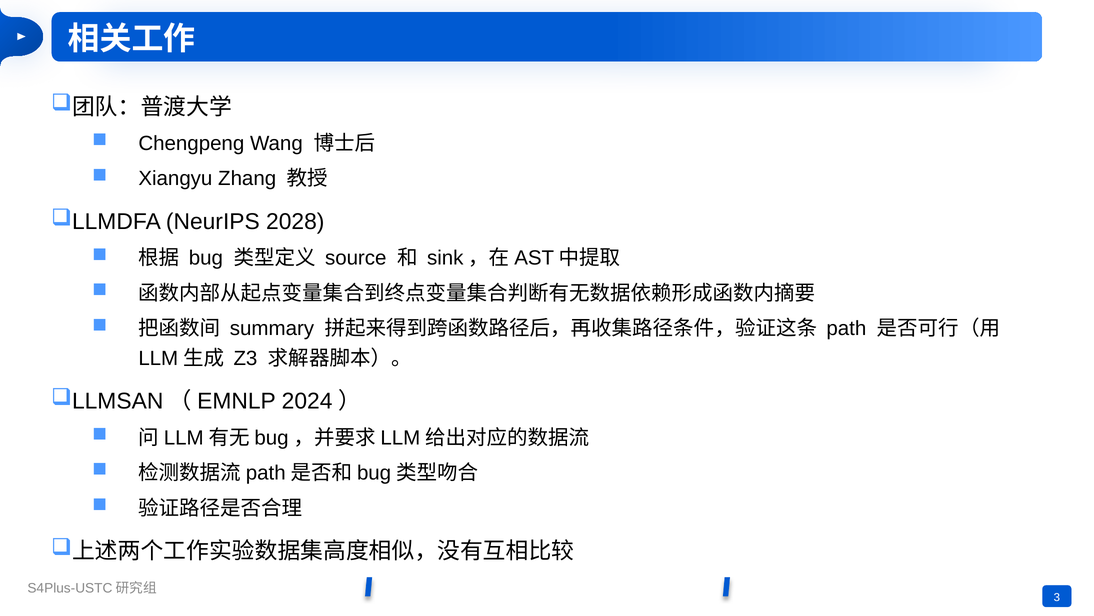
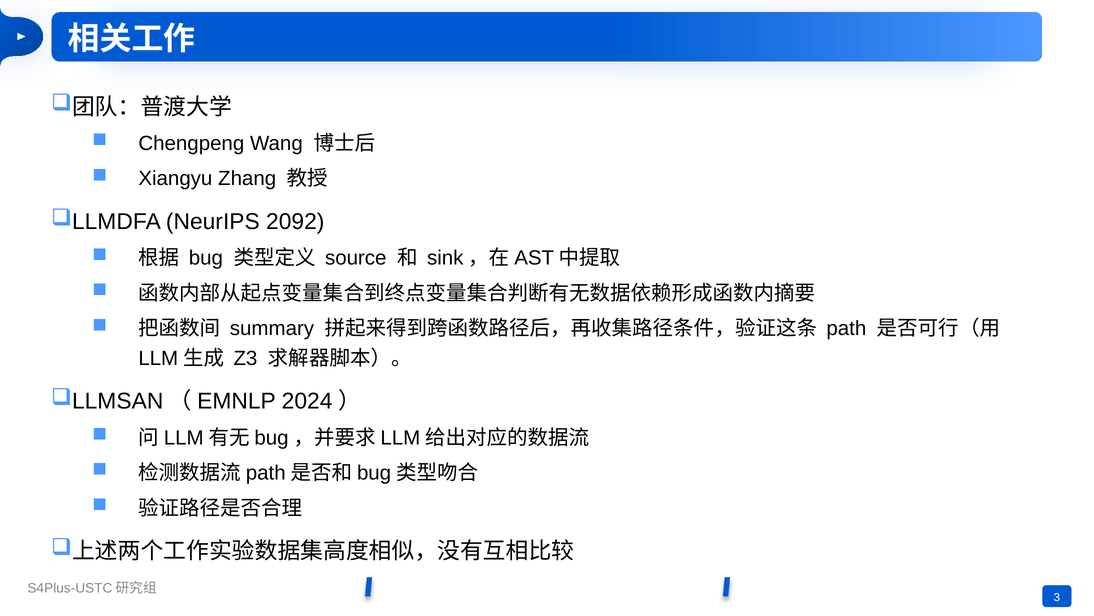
2028: 2028 -> 2092
